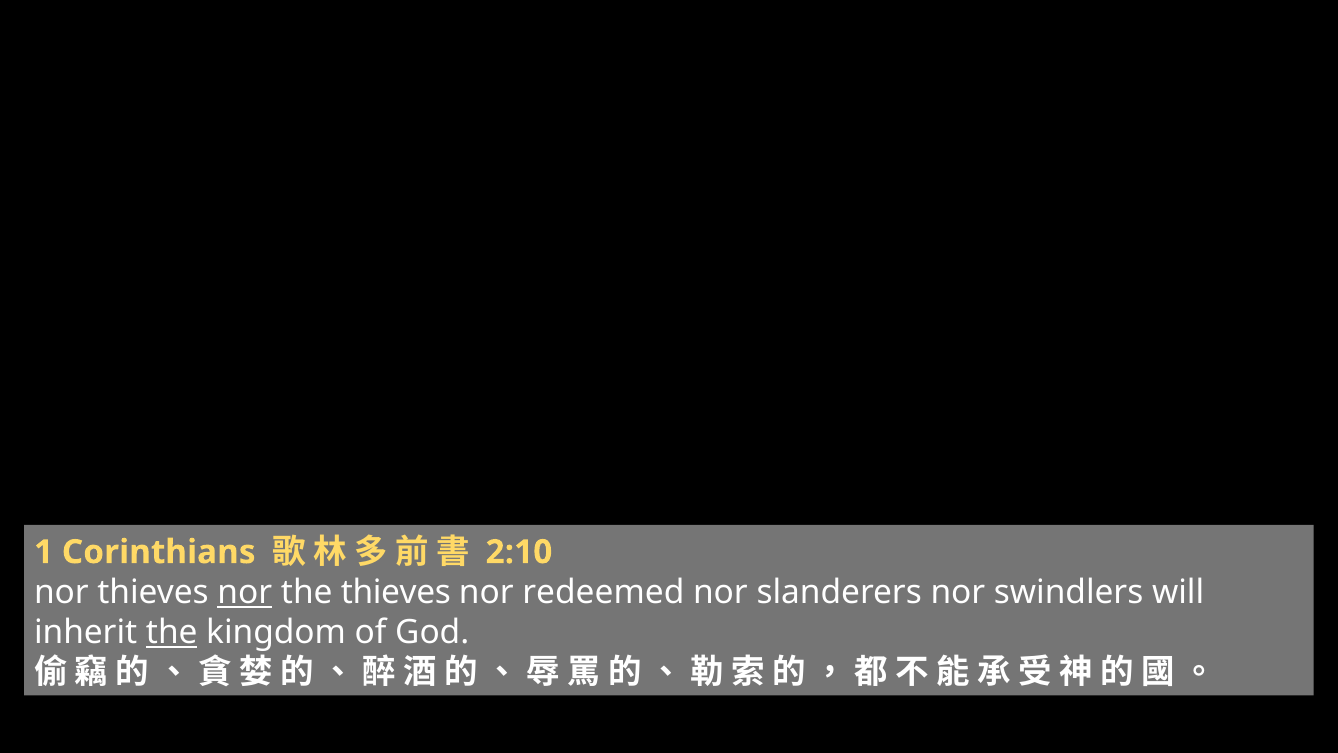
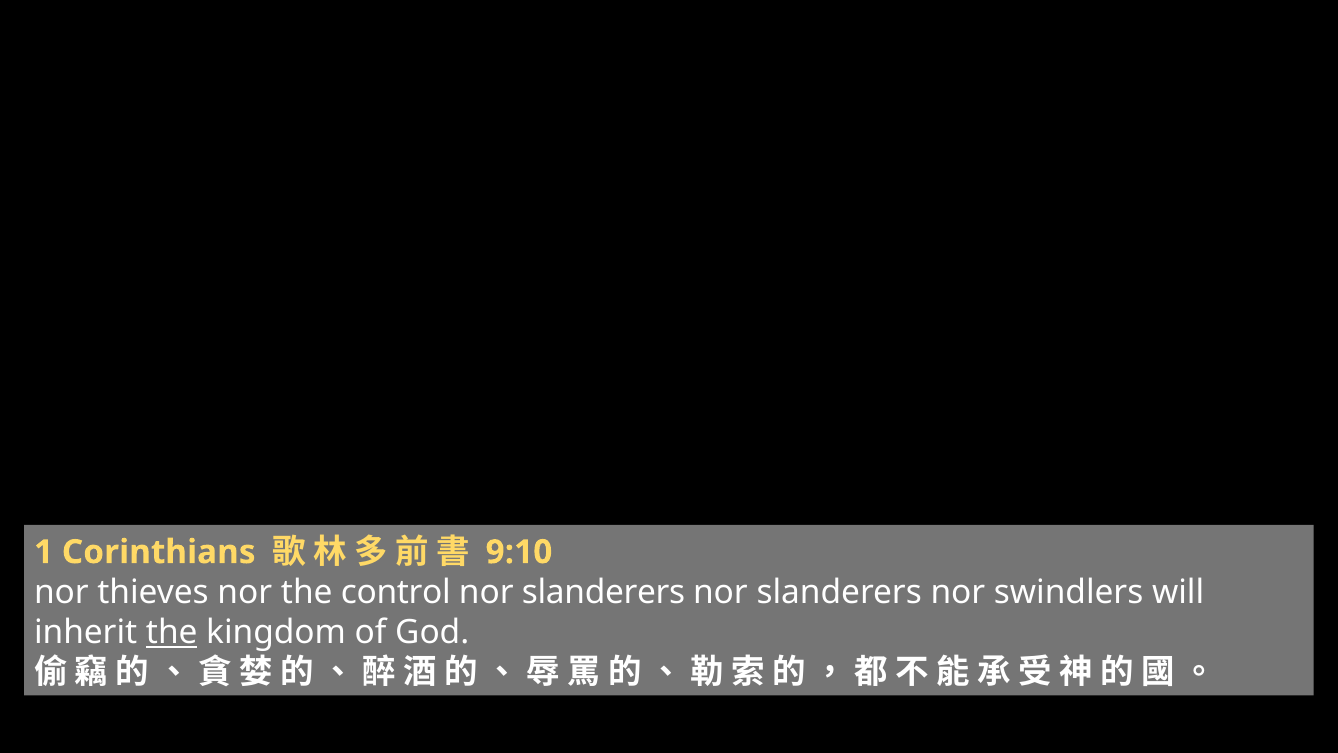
2:10: 2:10 -> 9:10
nor at (245, 592) underline: present -> none
the thieves: thieves -> control
redeemed at (603, 592): redeemed -> slanderers
